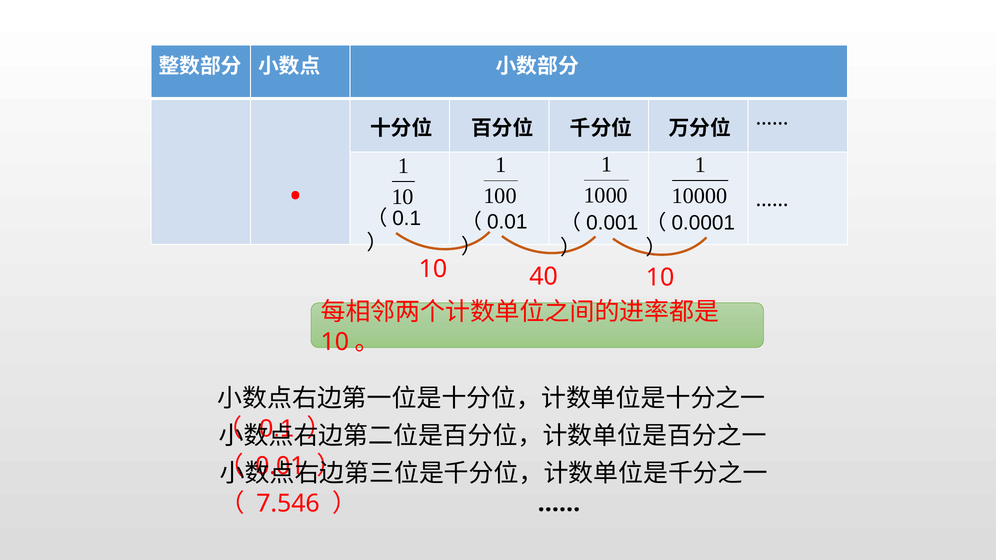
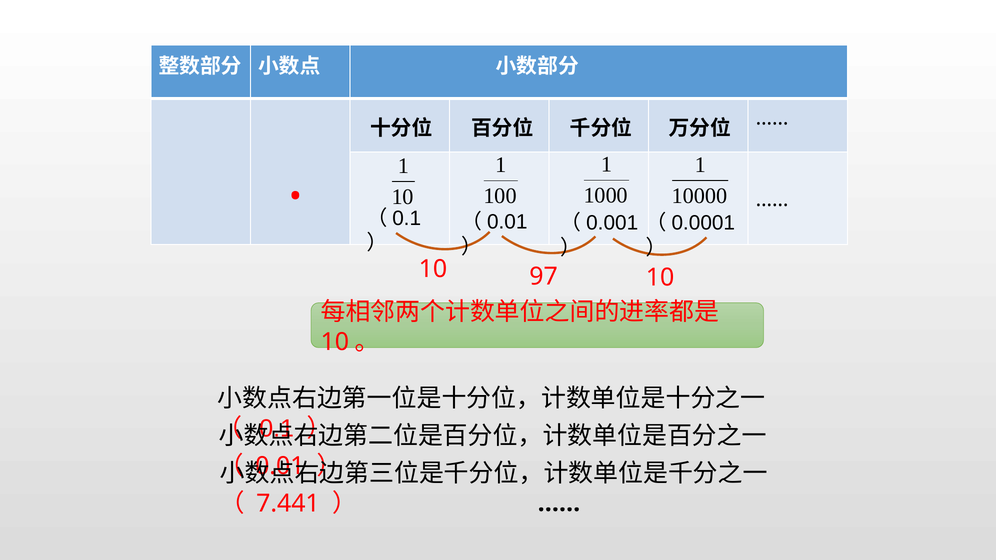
40: 40 -> 97
7.546: 7.546 -> 7.441
